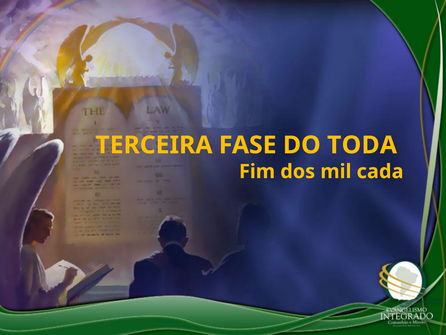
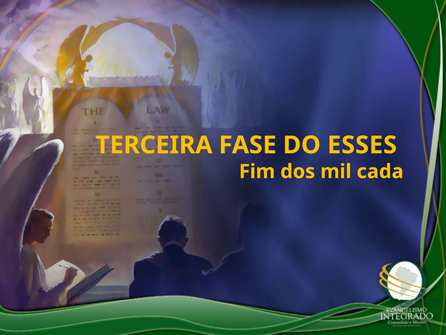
TODA: TODA -> ESSES
